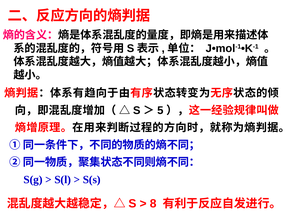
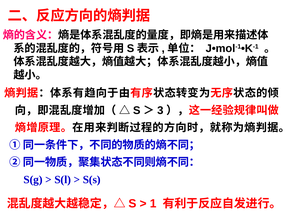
5: 5 -> 3
8: 8 -> 1
